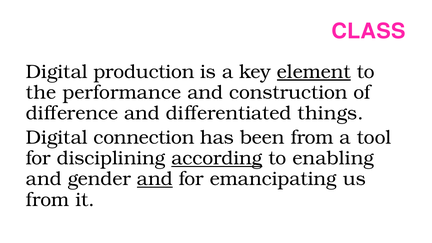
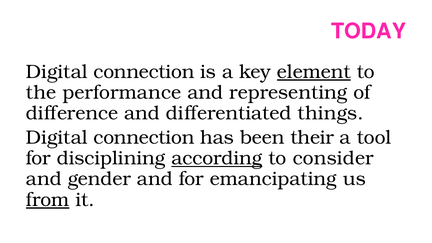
CLASS: CLASS -> TODAY
production at (144, 72): production -> connection
construction: construction -> representing
been from: from -> their
enabling: enabling -> consider
and at (155, 179) underline: present -> none
from at (48, 200) underline: none -> present
